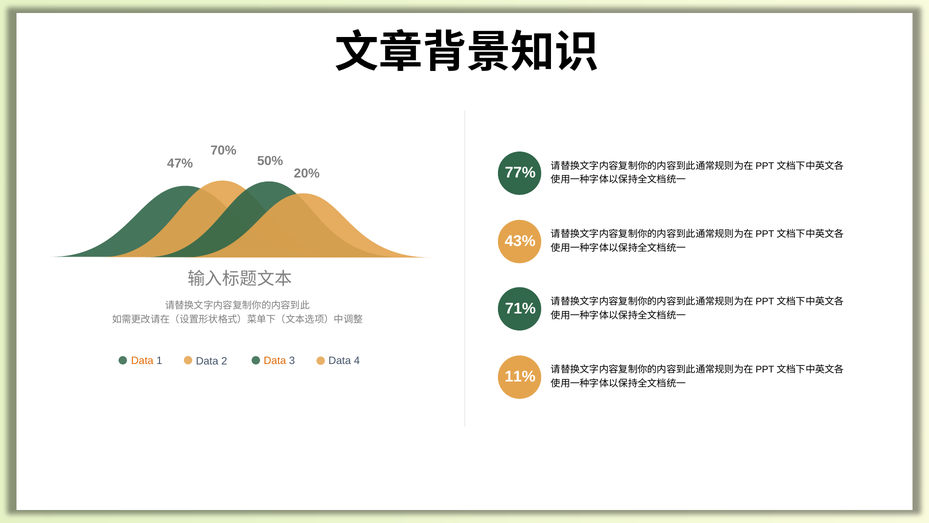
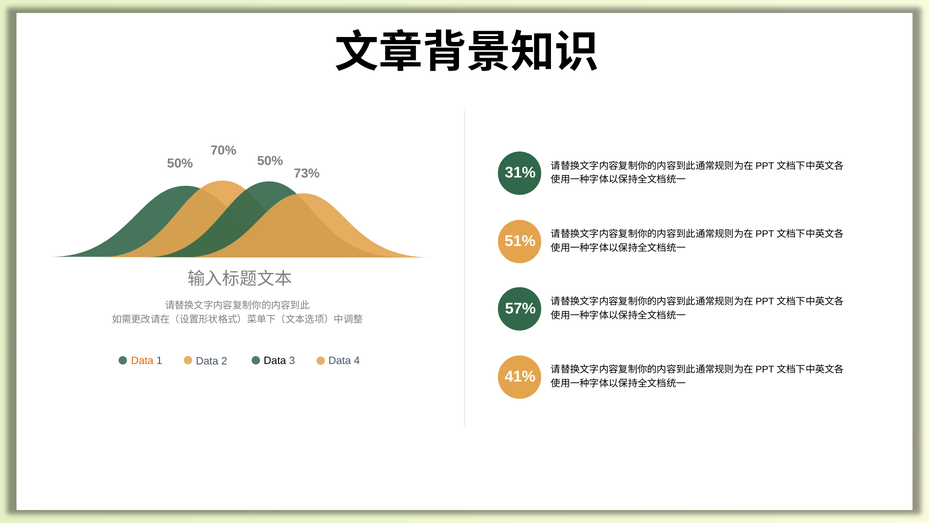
47% at (180, 163): 47% -> 50%
77%: 77% -> 31%
20%: 20% -> 73%
43%: 43% -> 51%
71%: 71% -> 57%
Data at (275, 361) colour: orange -> black
11%: 11% -> 41%
